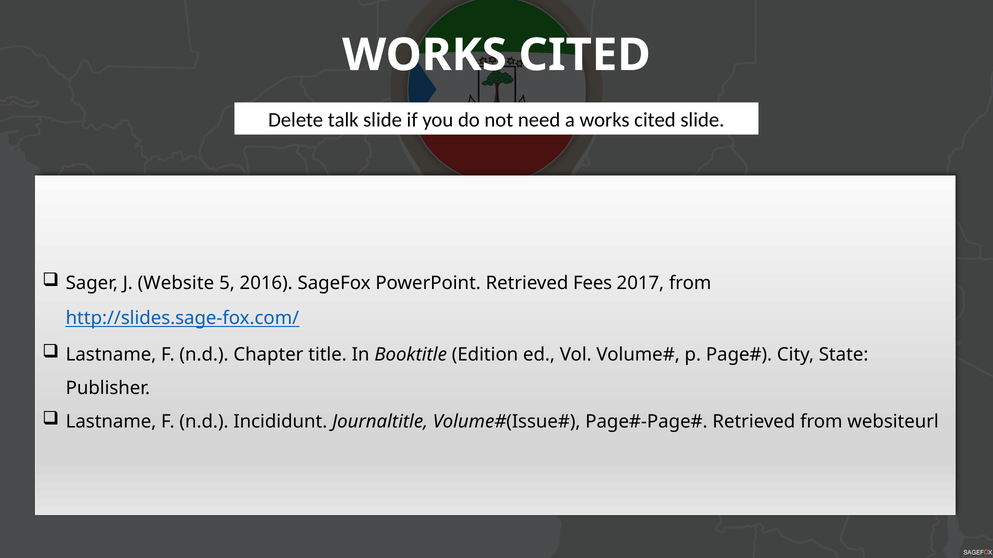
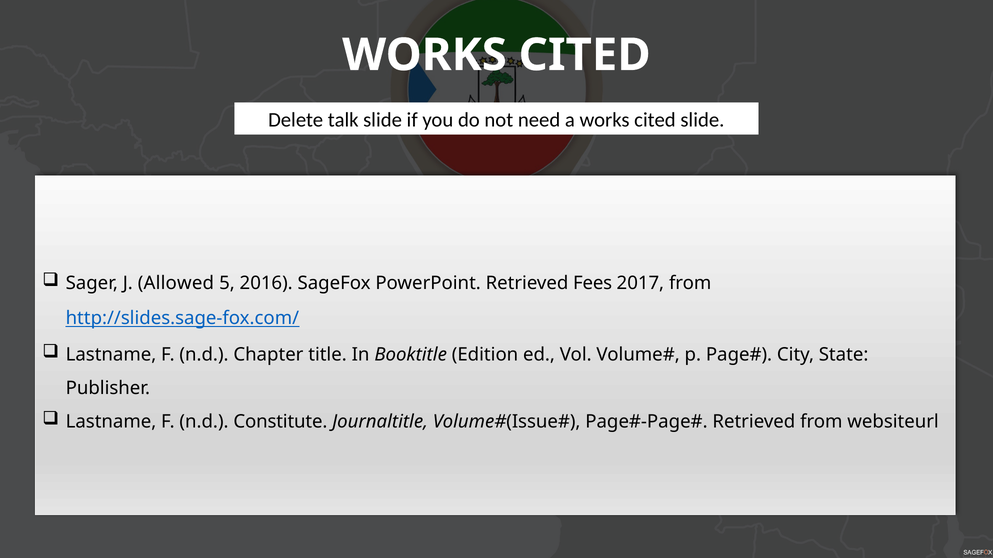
Website: Website -> Allowed
Incididunt: Incididunt -> Constitute
